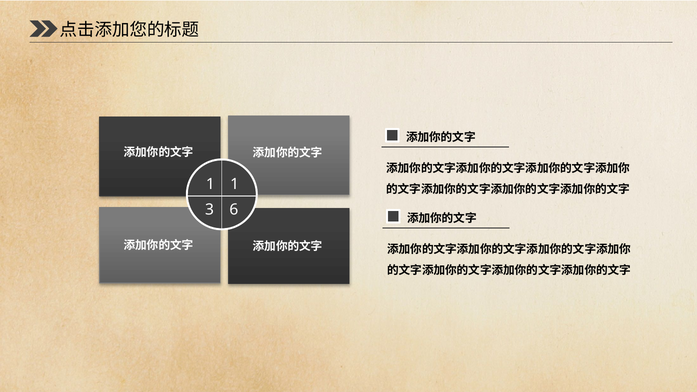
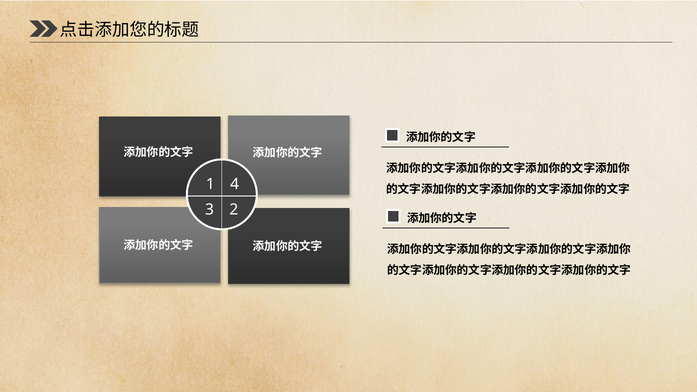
1 1: 1 -> 4
6: 6 -> 2
